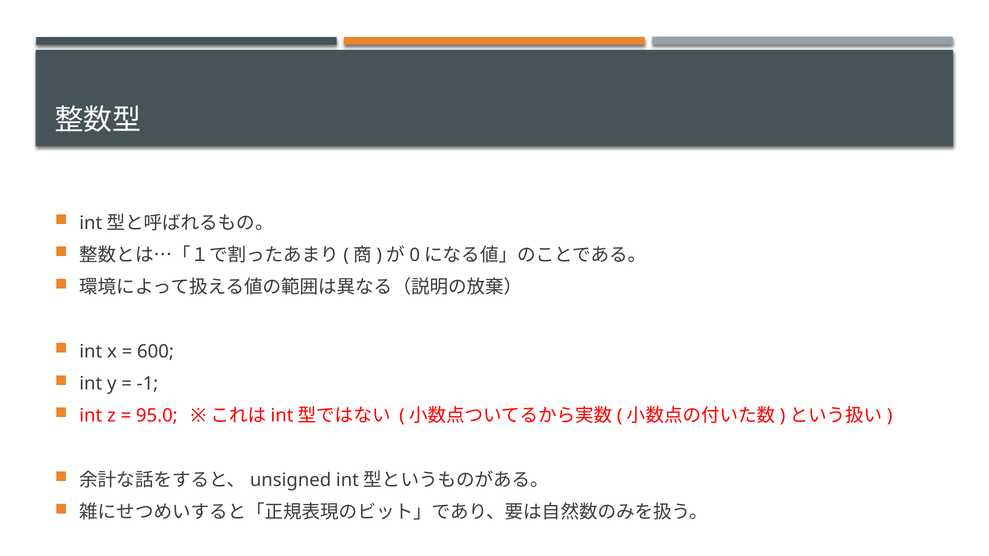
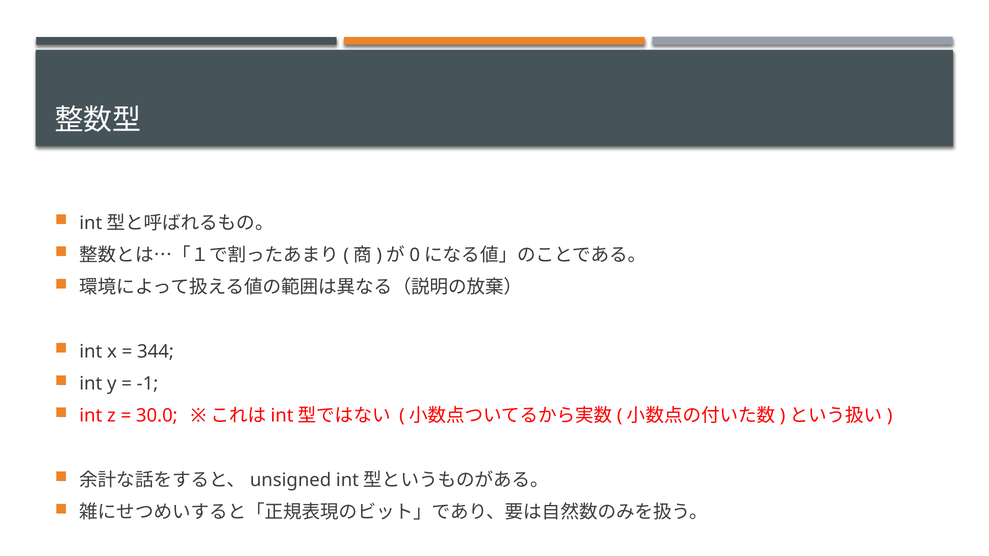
600: 600 -> 344
95.0: 95.0 -> 30.0
